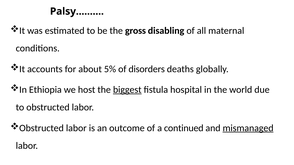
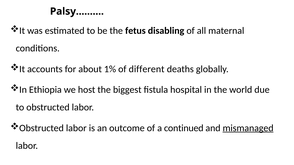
gross: gross -> fetus
5%: 5% -> 1%
disorders: disorders -> different
biggest underline: present -> none
